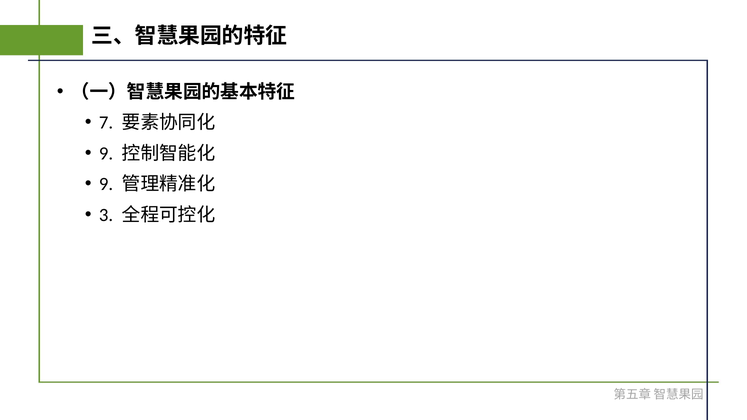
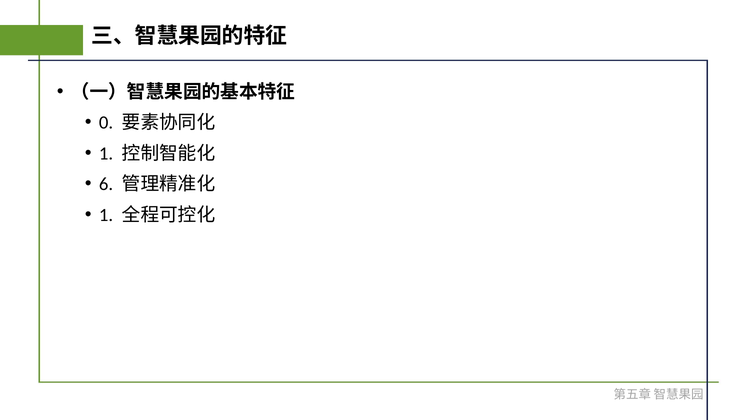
7: 7 -> 0
9 at (106, 153): 9 -> 1
9 at (106, 184): 9 -> 6
3 at (106, 215): 3 -> 1
